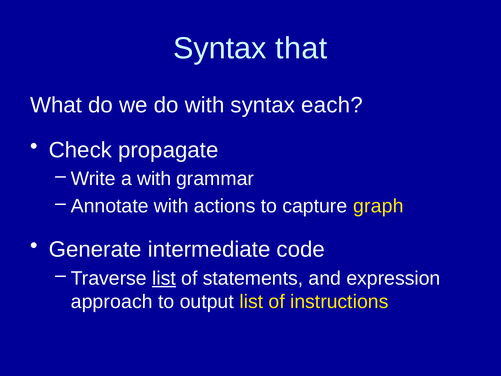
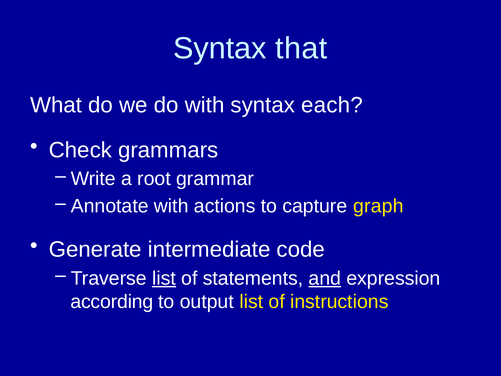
propagate: propagate -> grammars
a with: with -> root
and underline: none -> present
approach: approach -> according
